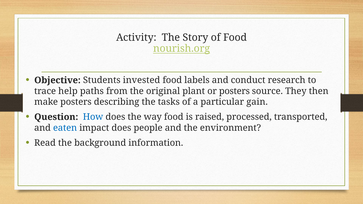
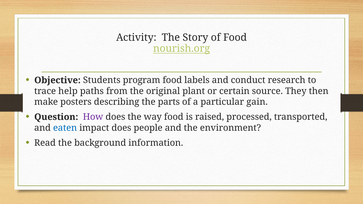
invested: invested -> program
or posters: posters -> certain
tasks: tasks -> parts
How colour: blue -> purple
